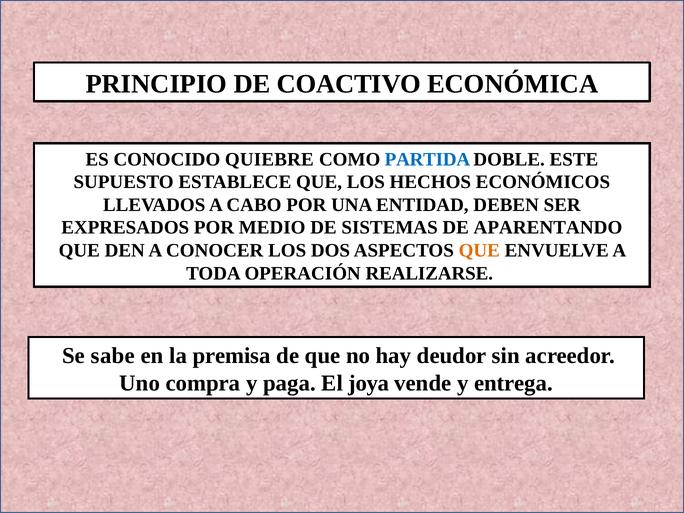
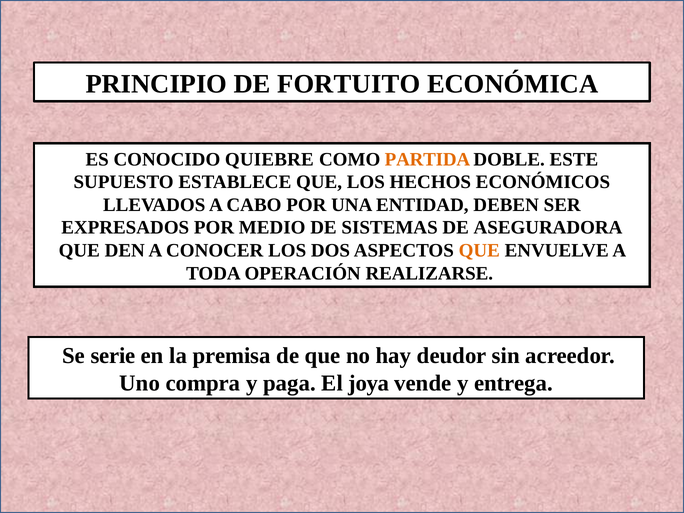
COACTIVO: COACTIVO -> FORTUITO
PARTIDA colour: blue -> orange
APARENTANDO: APARENTANDO -> ASEGURADORA
sabe: sabe -> serie
